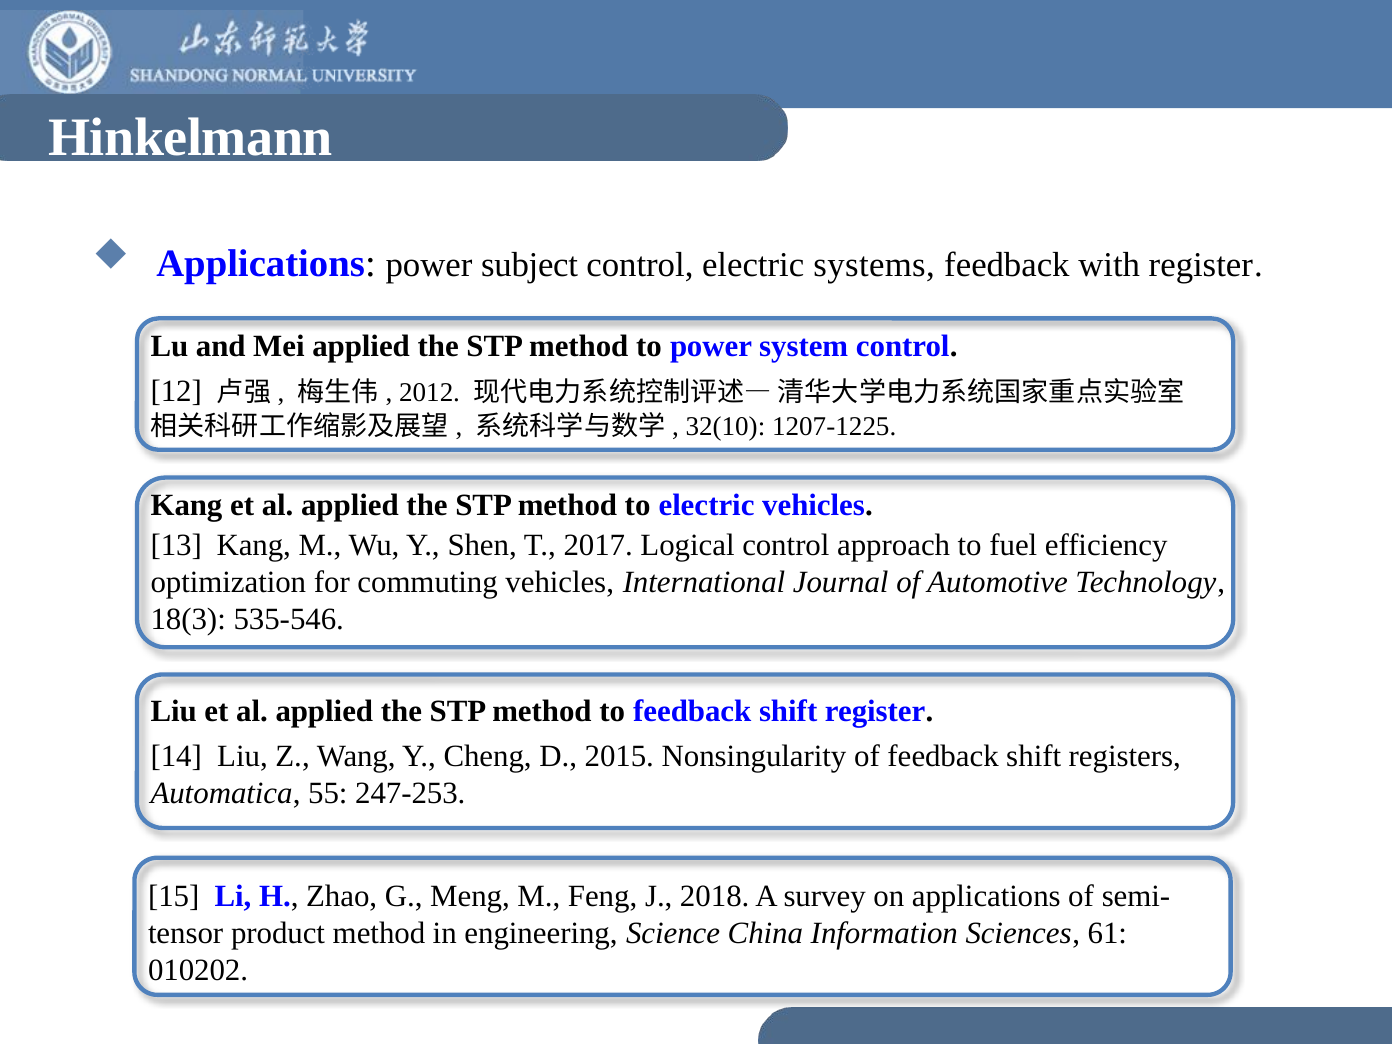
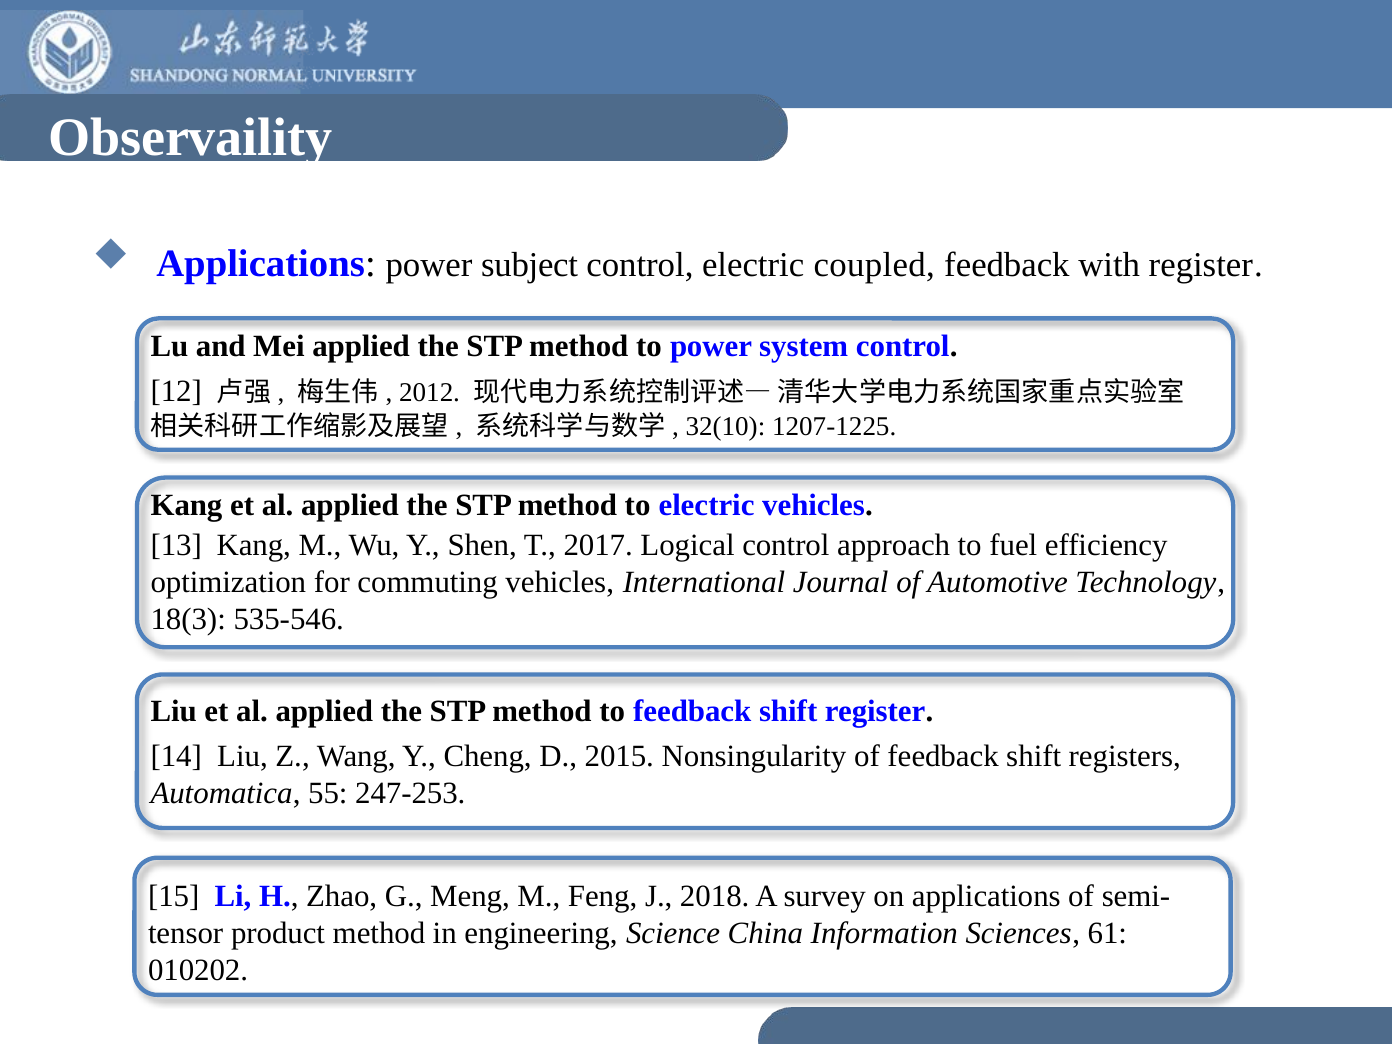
Hinkelmann: Hinkelmann -> Observaility
systems: systems -> coupled
